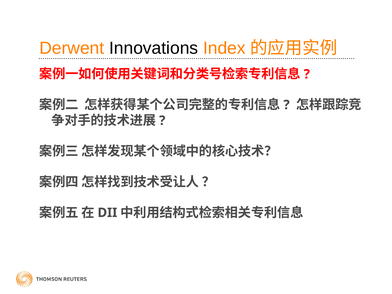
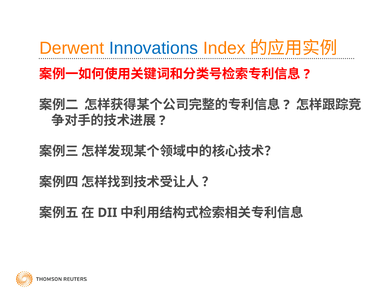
Innovations colour: black -> blue
